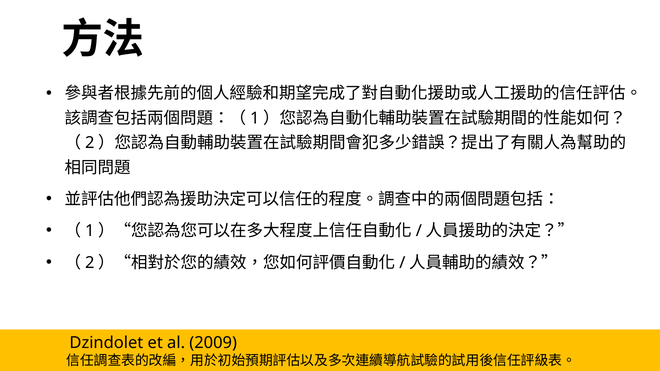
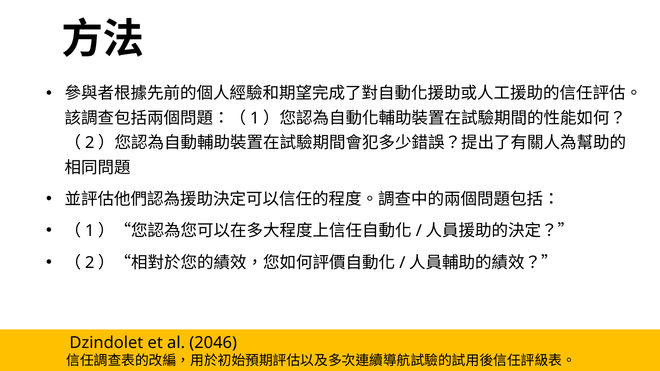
2009: 2009 -> 2046
